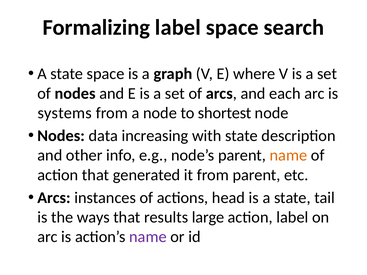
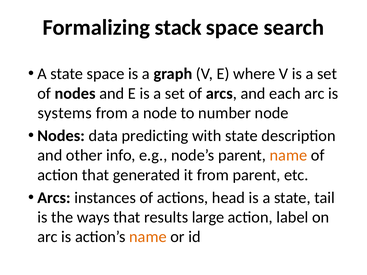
Formalizing label: label -> stack
shortest: shortest -> number
increasing: increasing -> predicting
name at (148, 237) colour: purple -> orange
